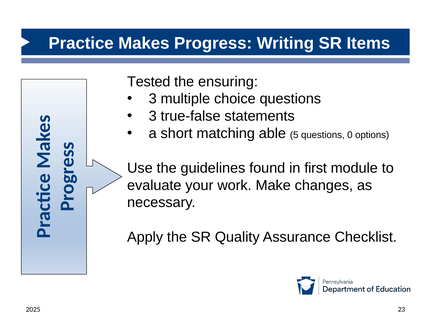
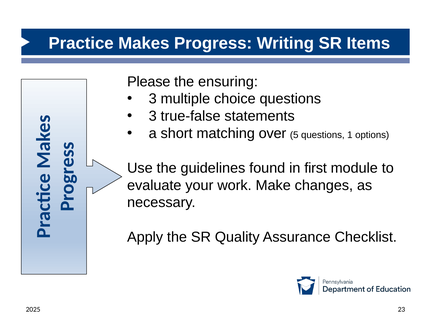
Tested: Tested -> Please
able: able -> over
0: 0 -> 1
